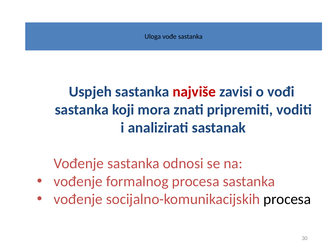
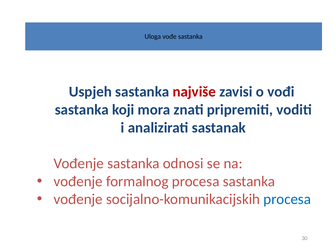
procesa at (287, 199) colour: black -> blue
